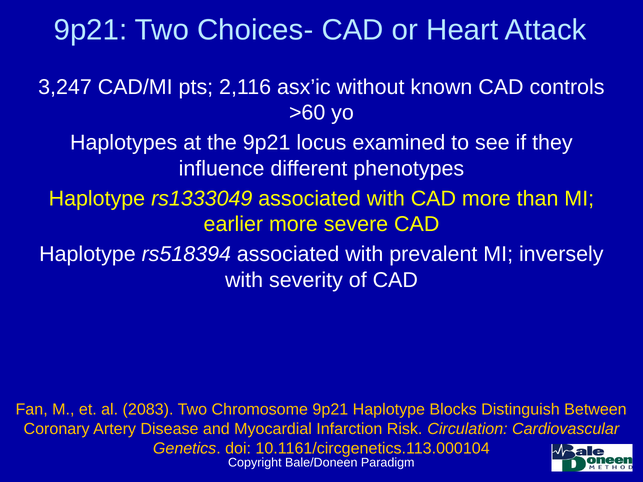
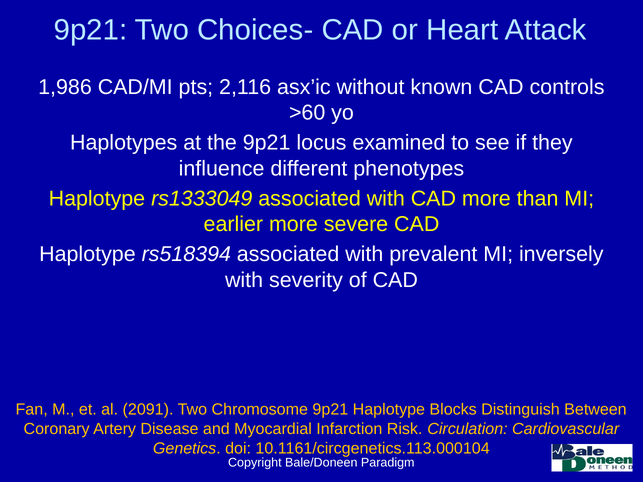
3,247: 3,247 -> 1,986
2083: 2083 -> 2091
